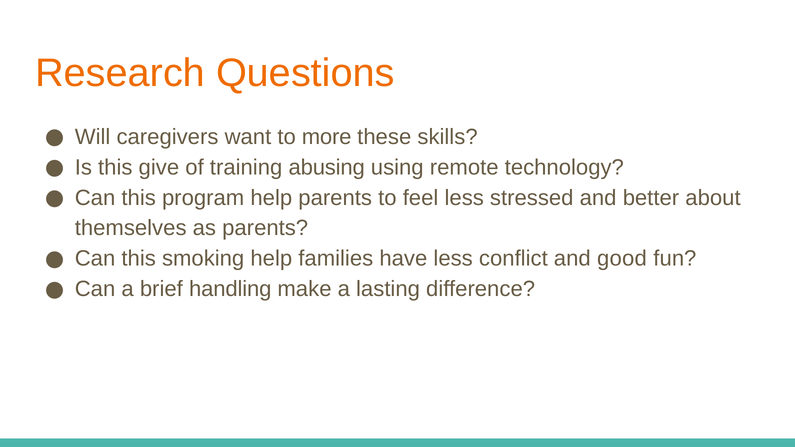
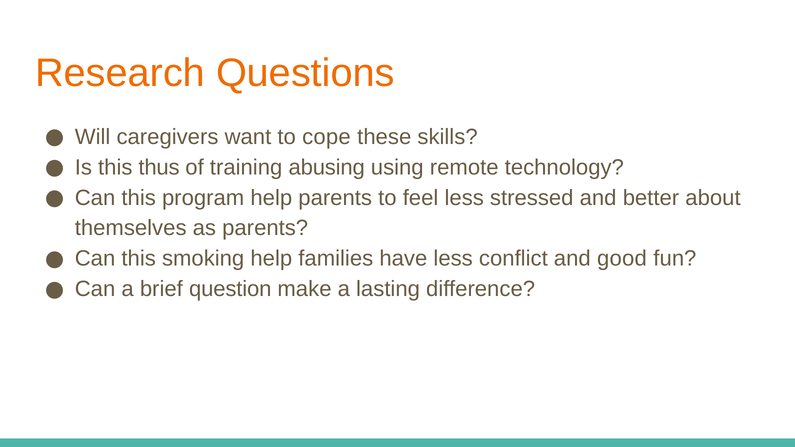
more: more -> cope
give: give -> thus
handling: handling -> question
